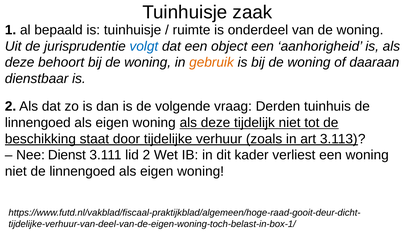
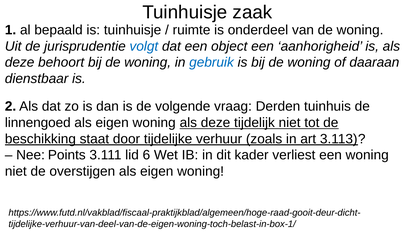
gebruik colour: orange -> blue
Dienst: Dienst -> Points
lid 2: 2 -> 6
niet de linnengoed: linnengoed -> overstijgen
